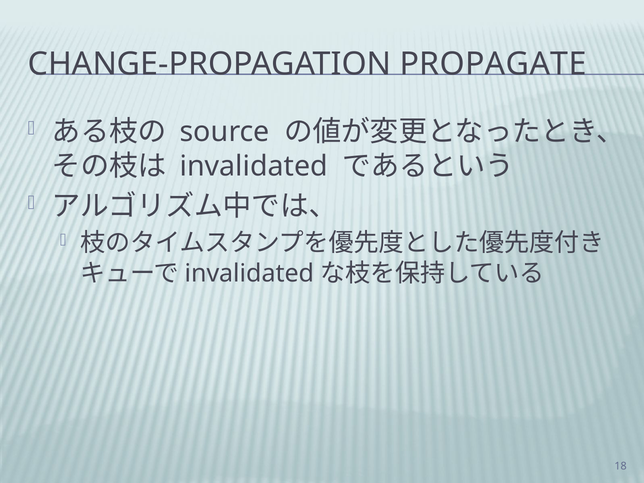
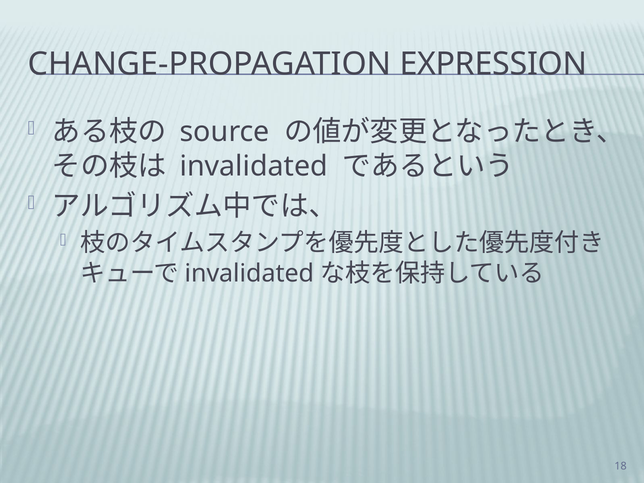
PROPAGATE: PROPAGATE -> EXPRESSION
